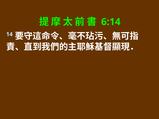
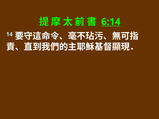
6:14 underline: none -> present
